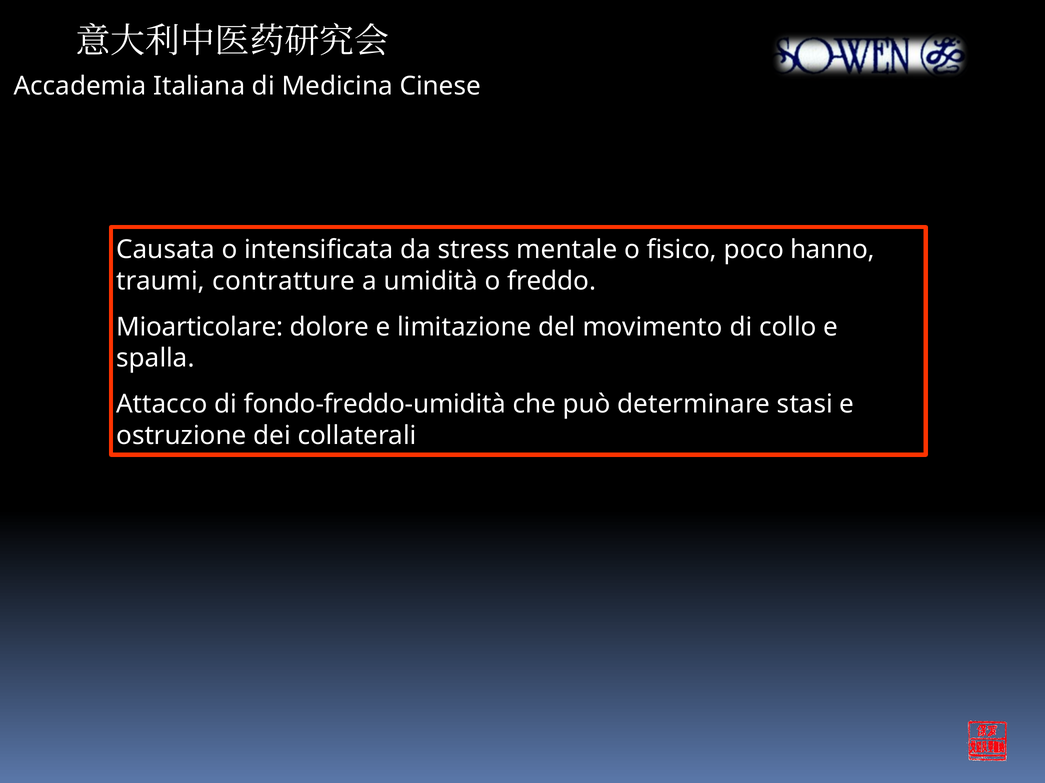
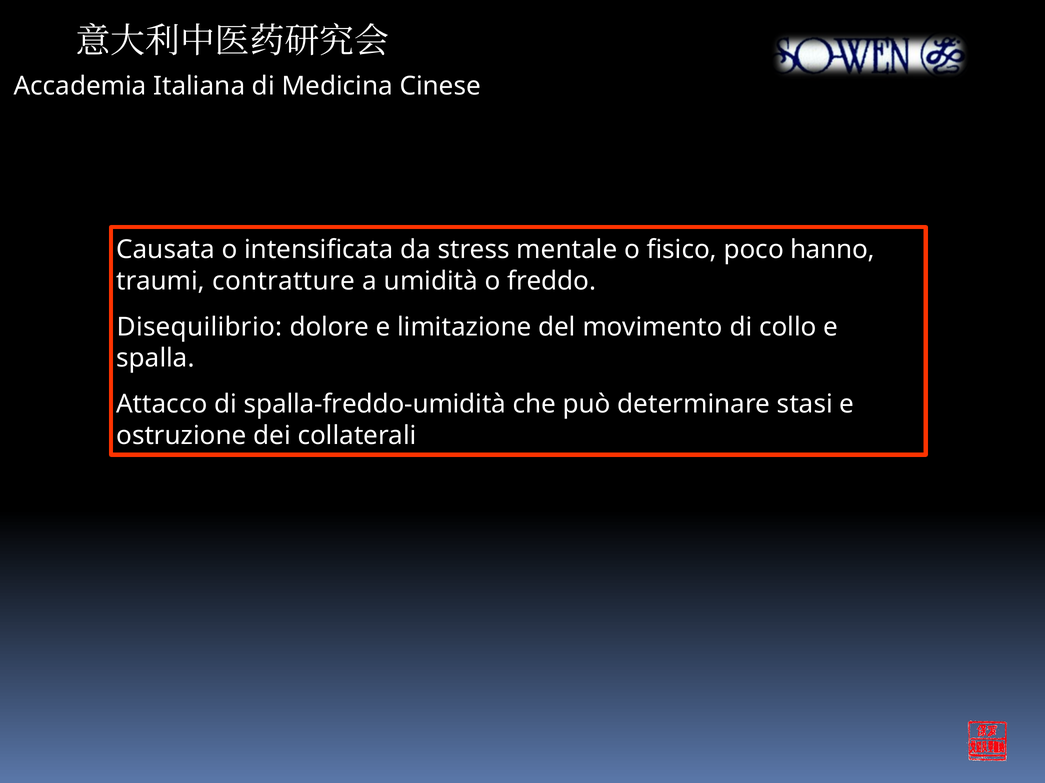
Mioarticolare: Mioarticolare -> Disequilibrio
fondo-freddo-umidità: fondo-freddo-umidità -> spalla-freddo-umidità
